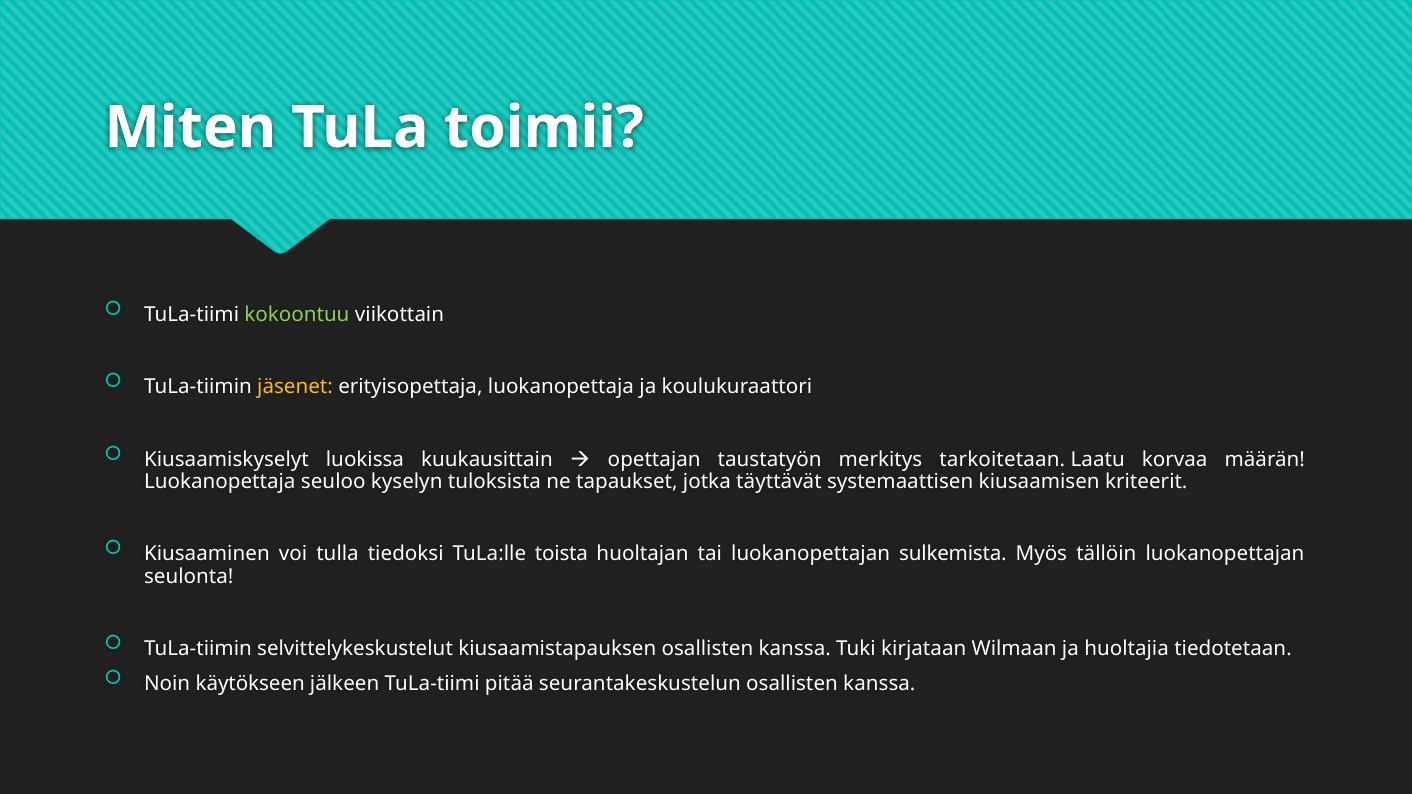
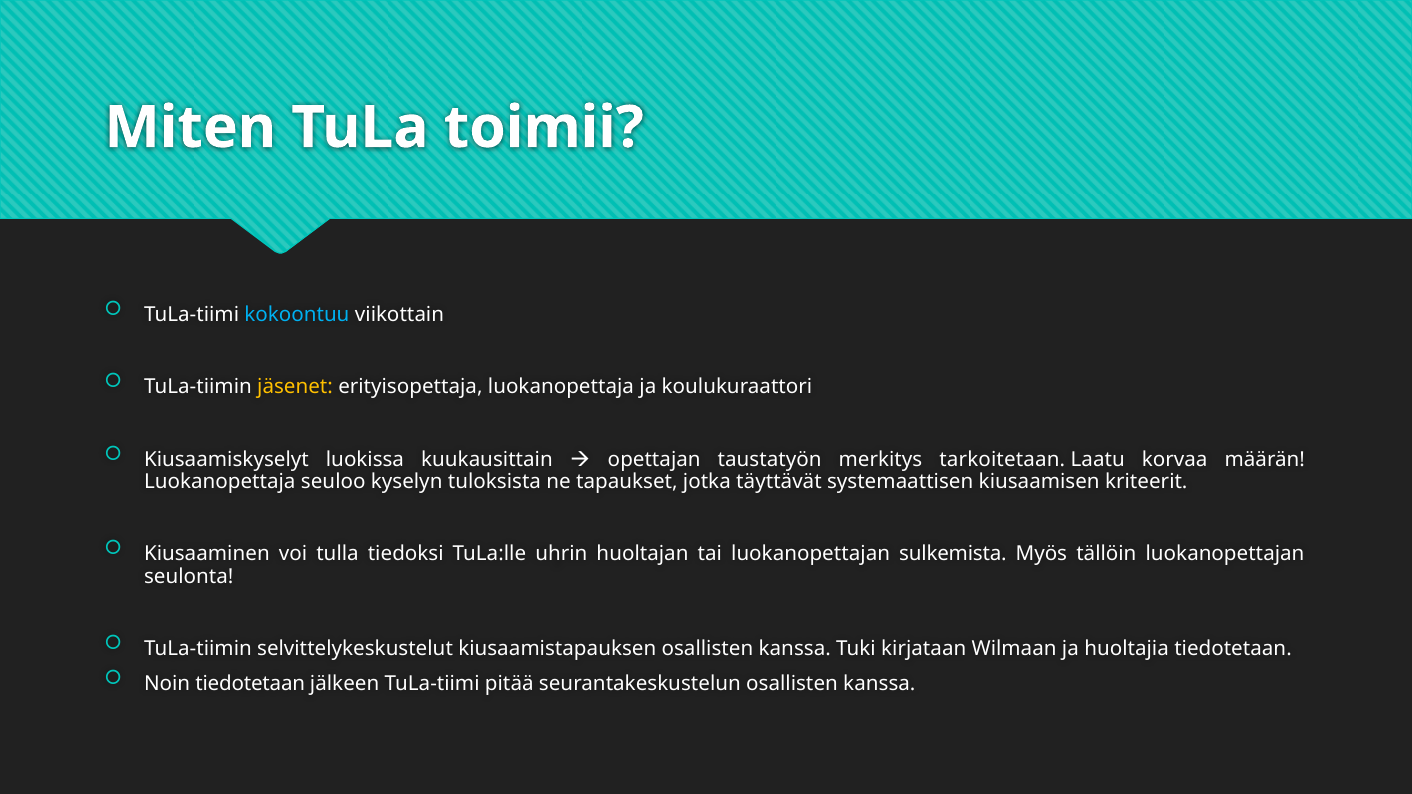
kokoontuu colour: light green -> light blue
toista: toista -> uhrin
Noin käytökseen: käytökseen -> tiedotetaan
